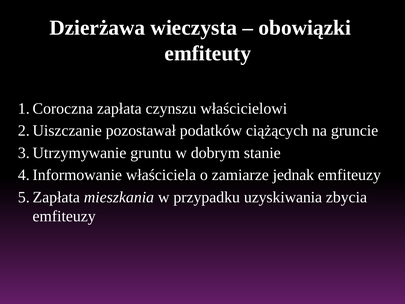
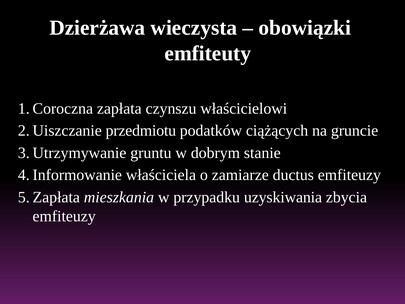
pozostawał: pozostawał -> przedmiotu
jednak: jednak -> ductus
